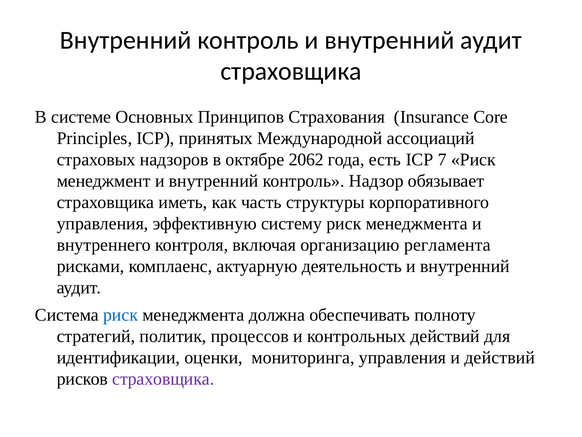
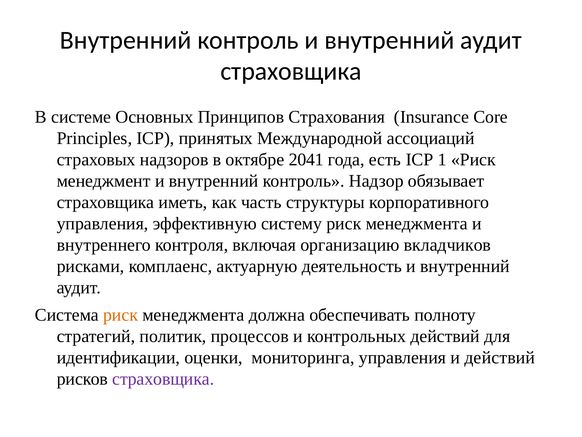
2062: 2062 -> 2041
7: 7 -> 1
регламента: регламента -> вкладчиков
риск at (121, 314) colour: blue -> orange
